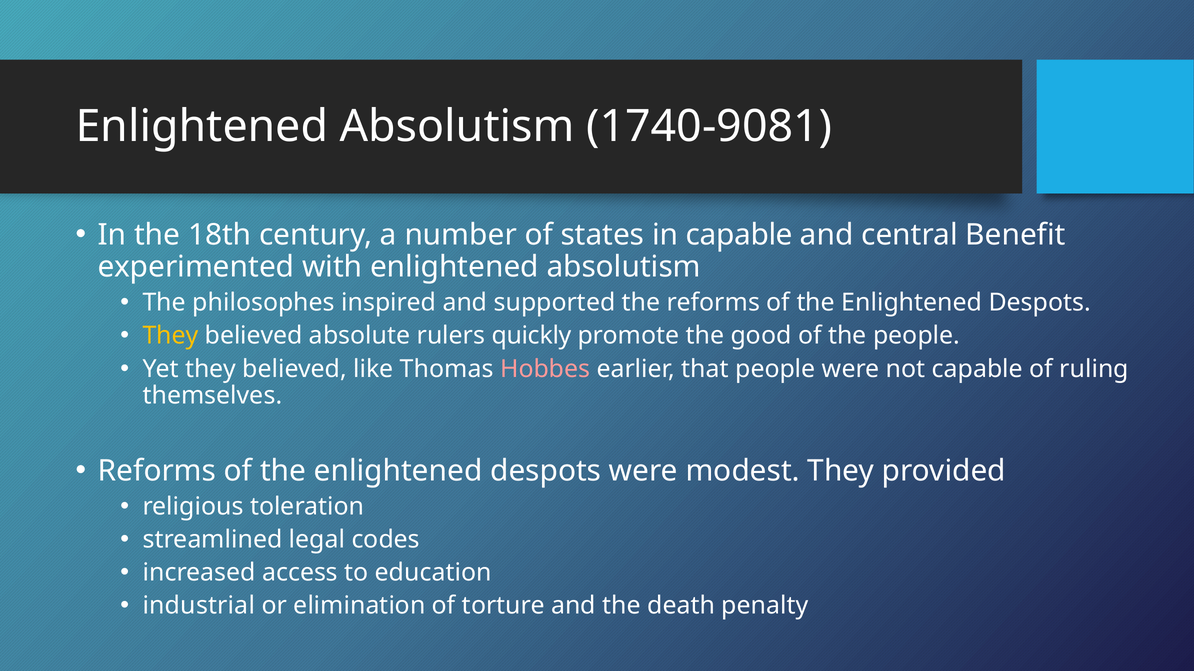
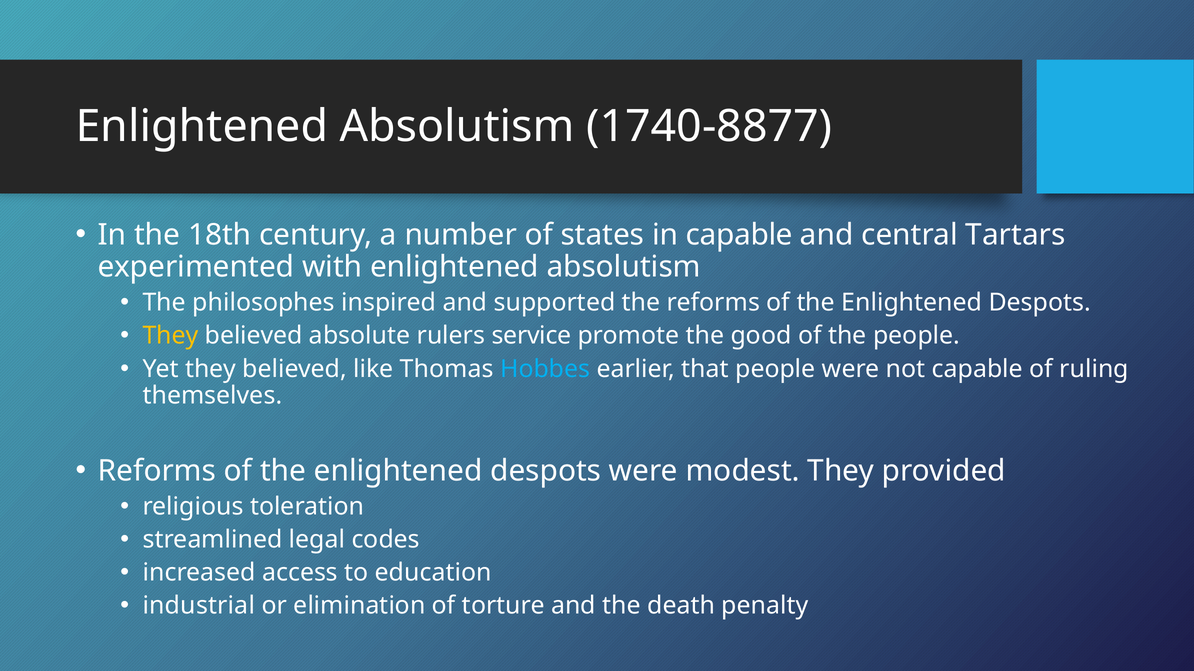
1740-9081: 1740-9081 -> 1740-8877
Benefit: Benefit -> Tartars
quickly: quickly -> service
Hobbes colour: pink -> light blue
